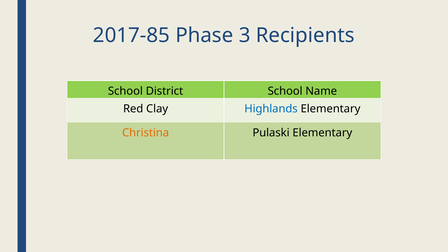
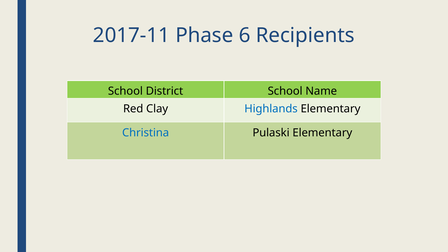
2017-85: 2017-85 -> 2017-11
3: 3 -> 6
Christina colour: orange -> blue
